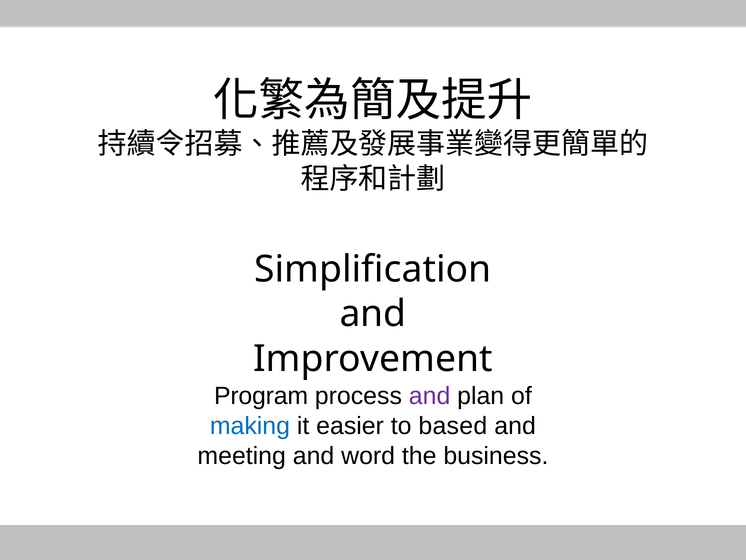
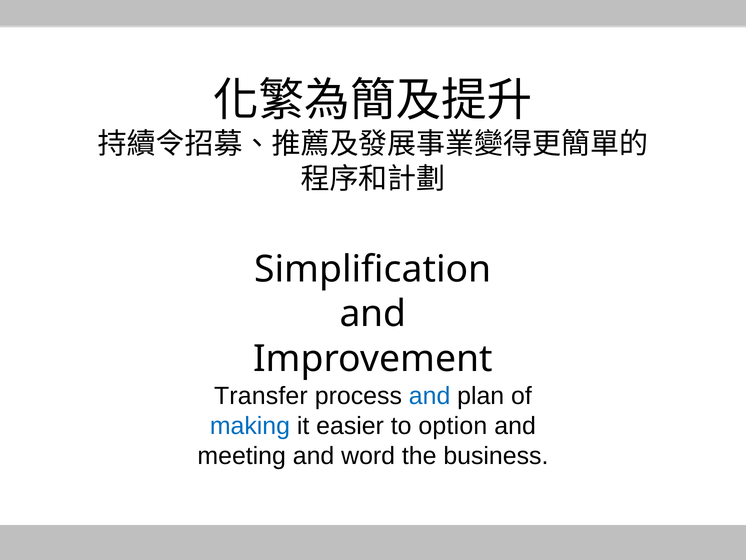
Program: Program -> Transfer
and at (430, 396) colour: purple -> blue
based: based -> option
